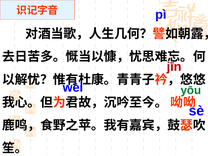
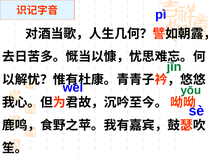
jīn colour: red -> green
